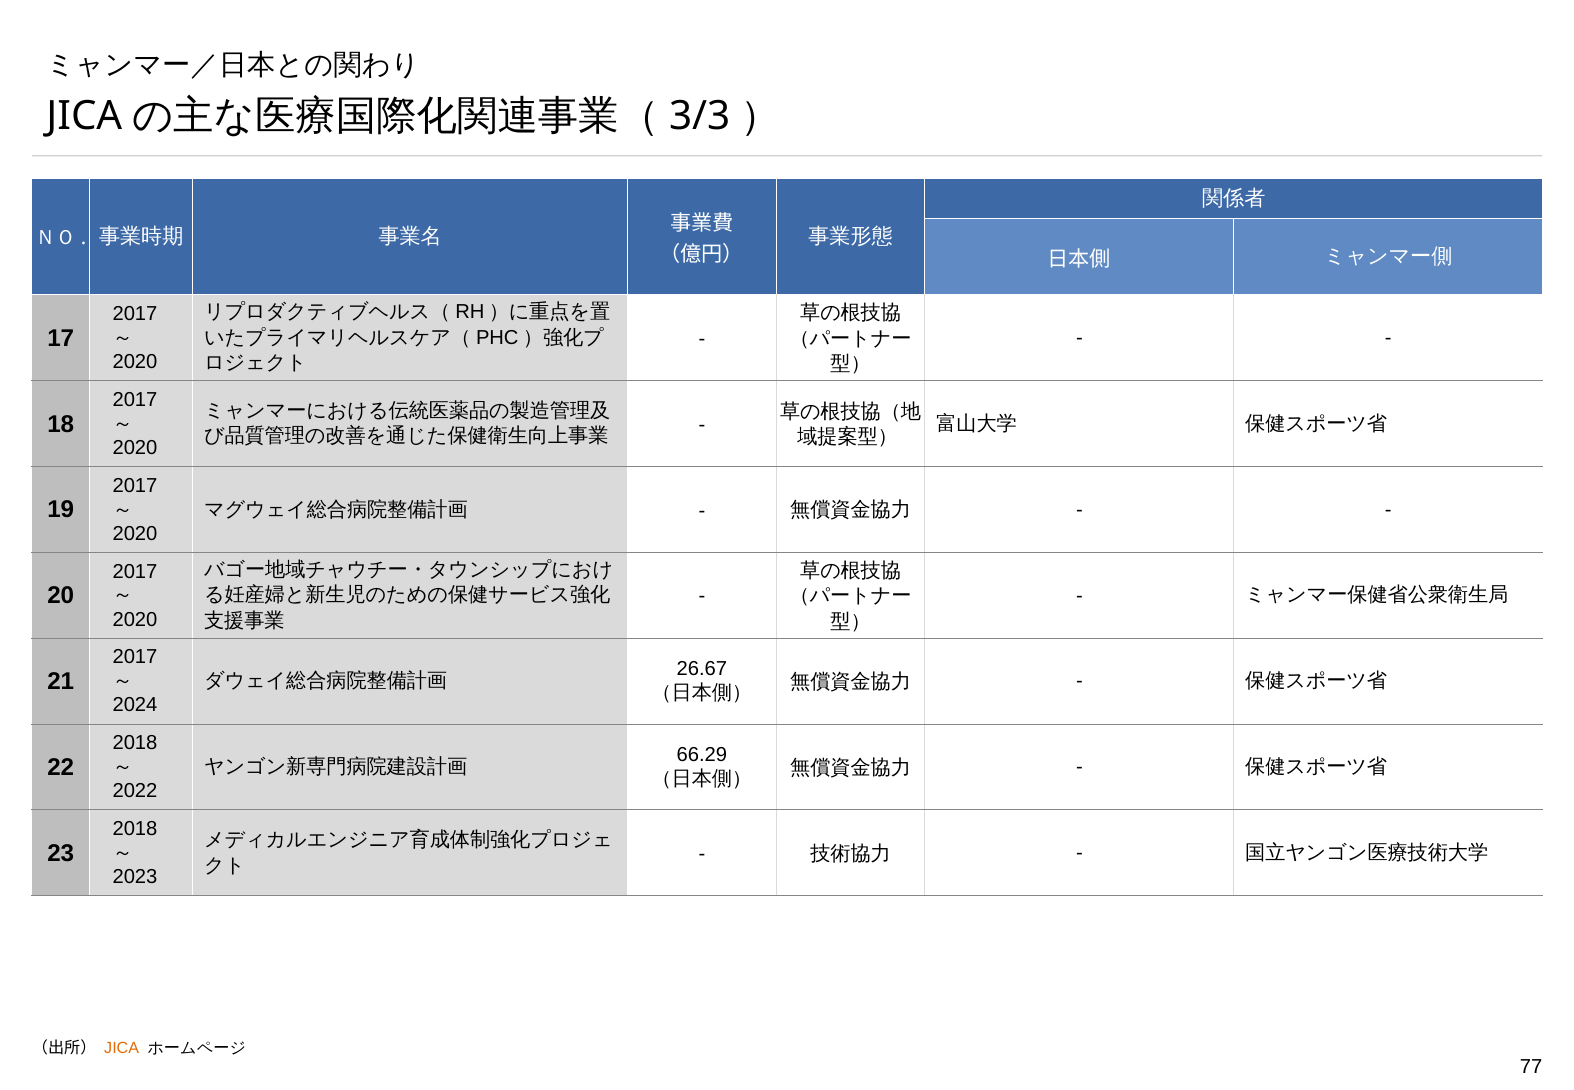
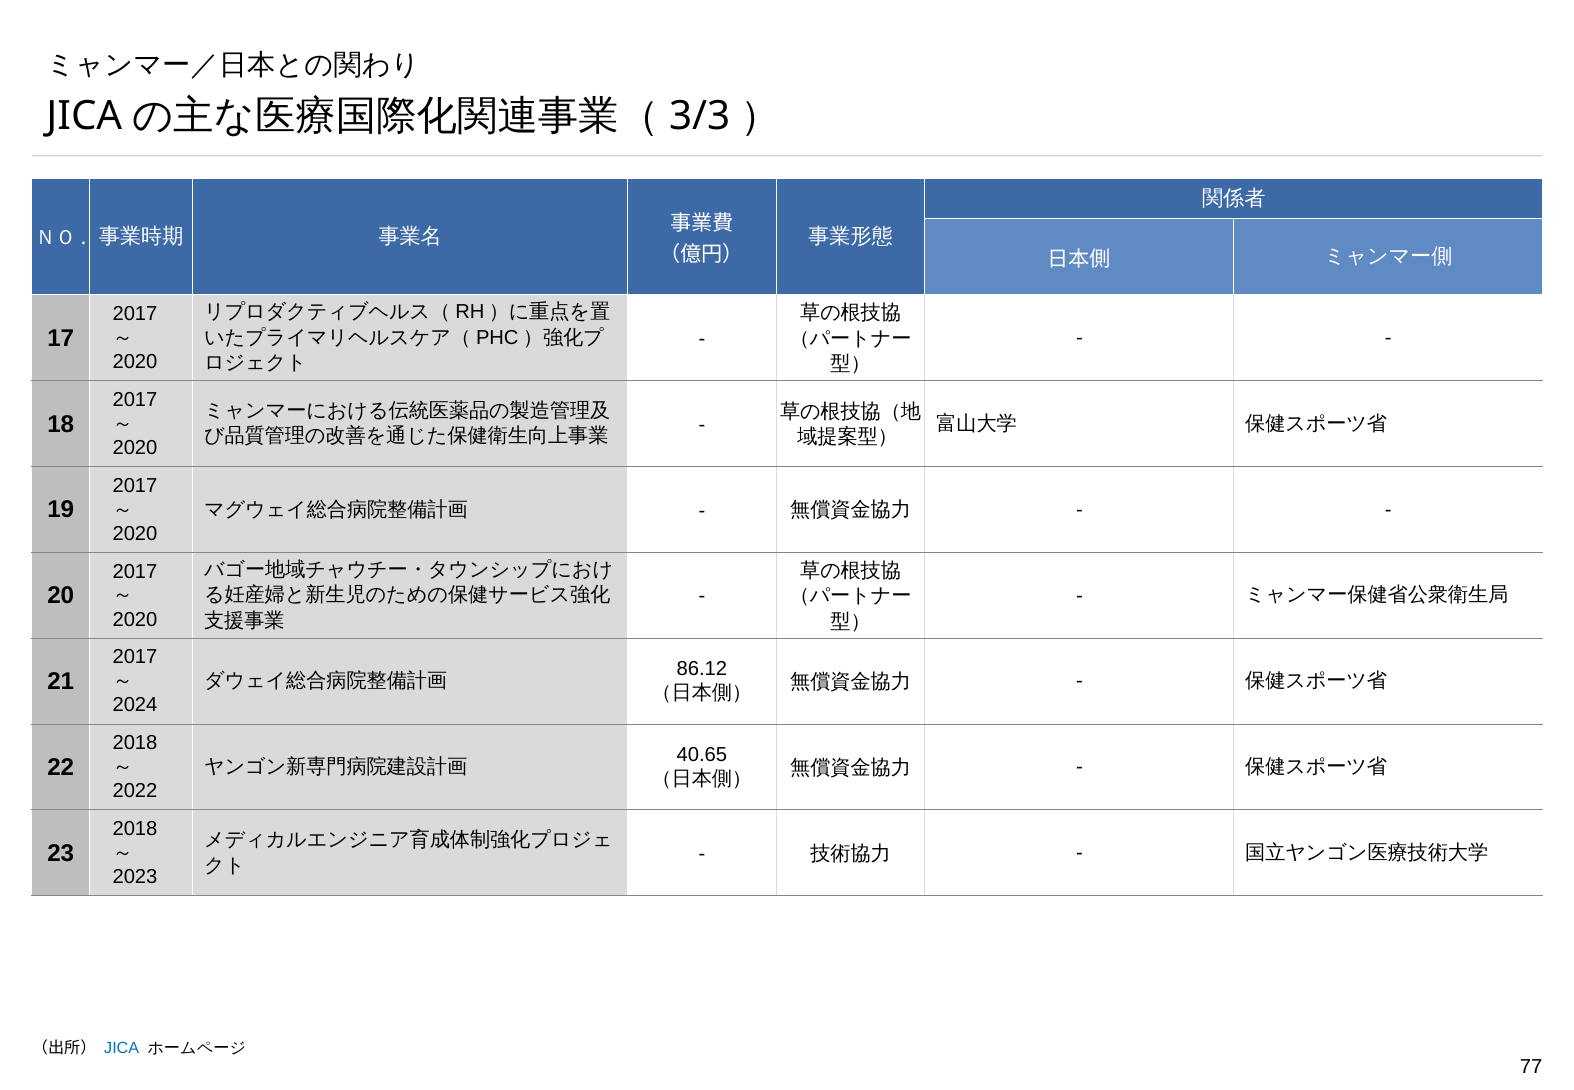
26.67: 26.67 -> 86.12
66.29: 66.29 -> 40.65
JICA colour: orange -> blue
